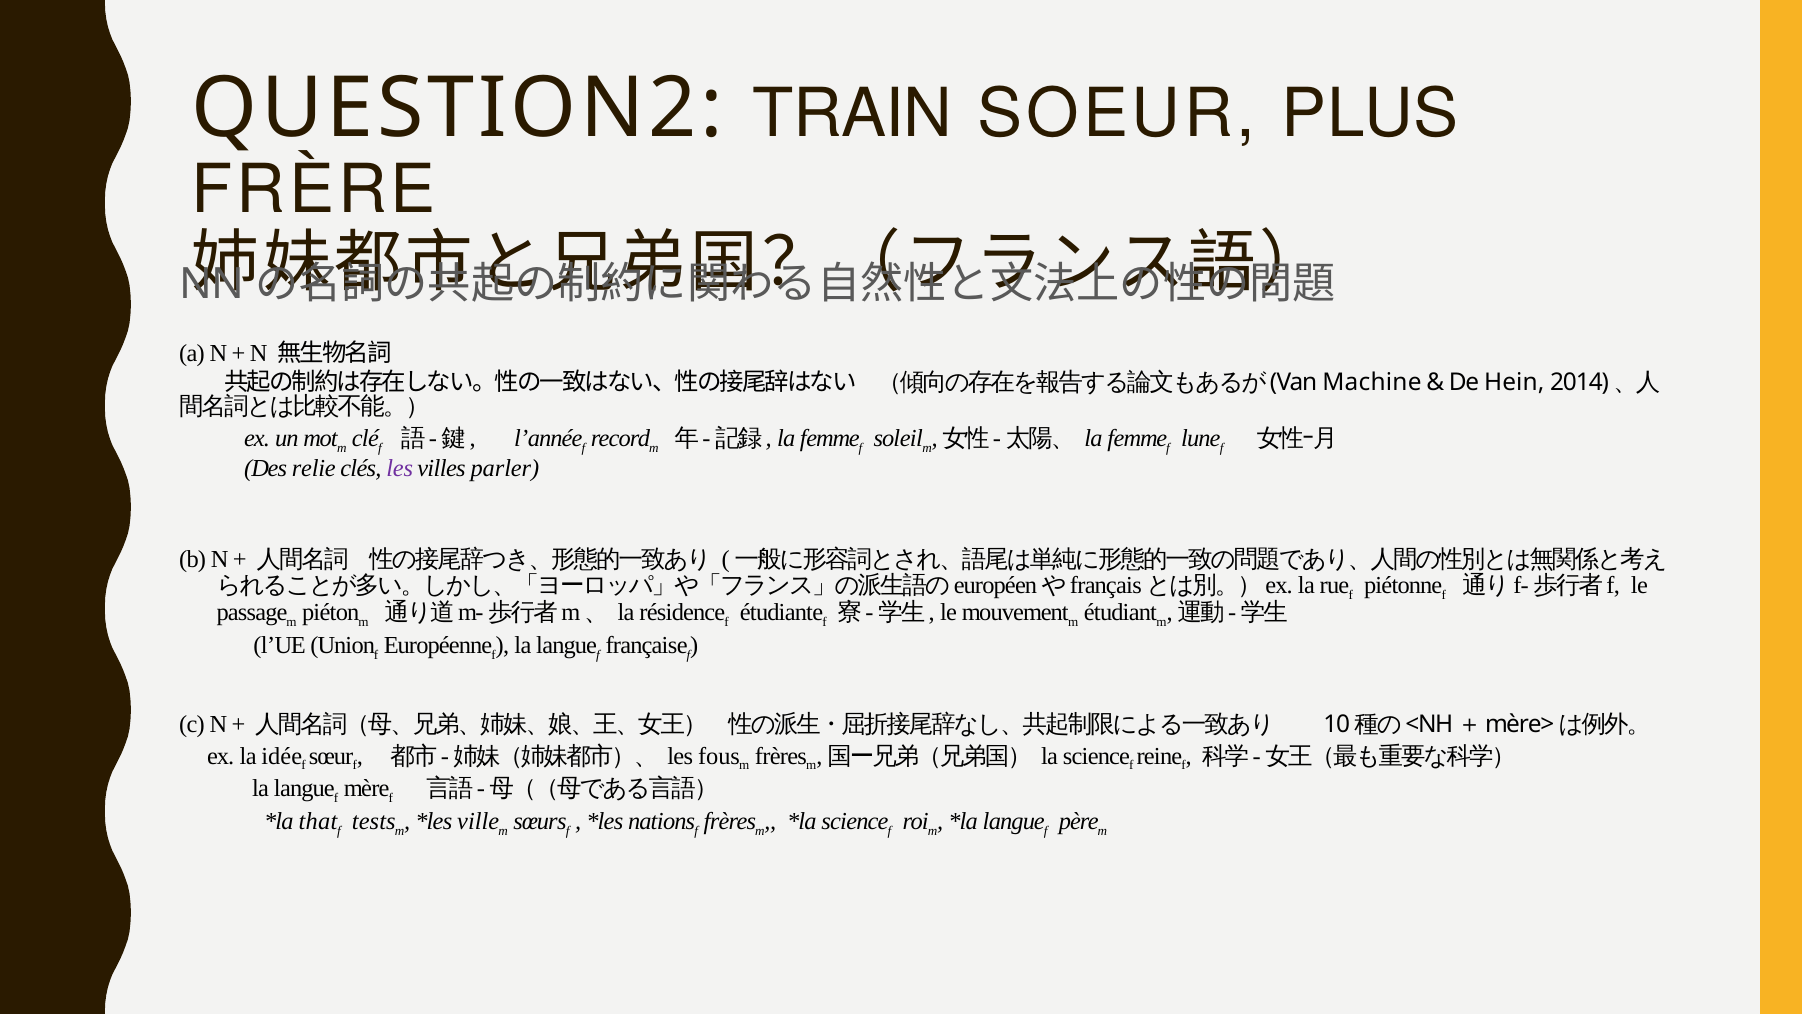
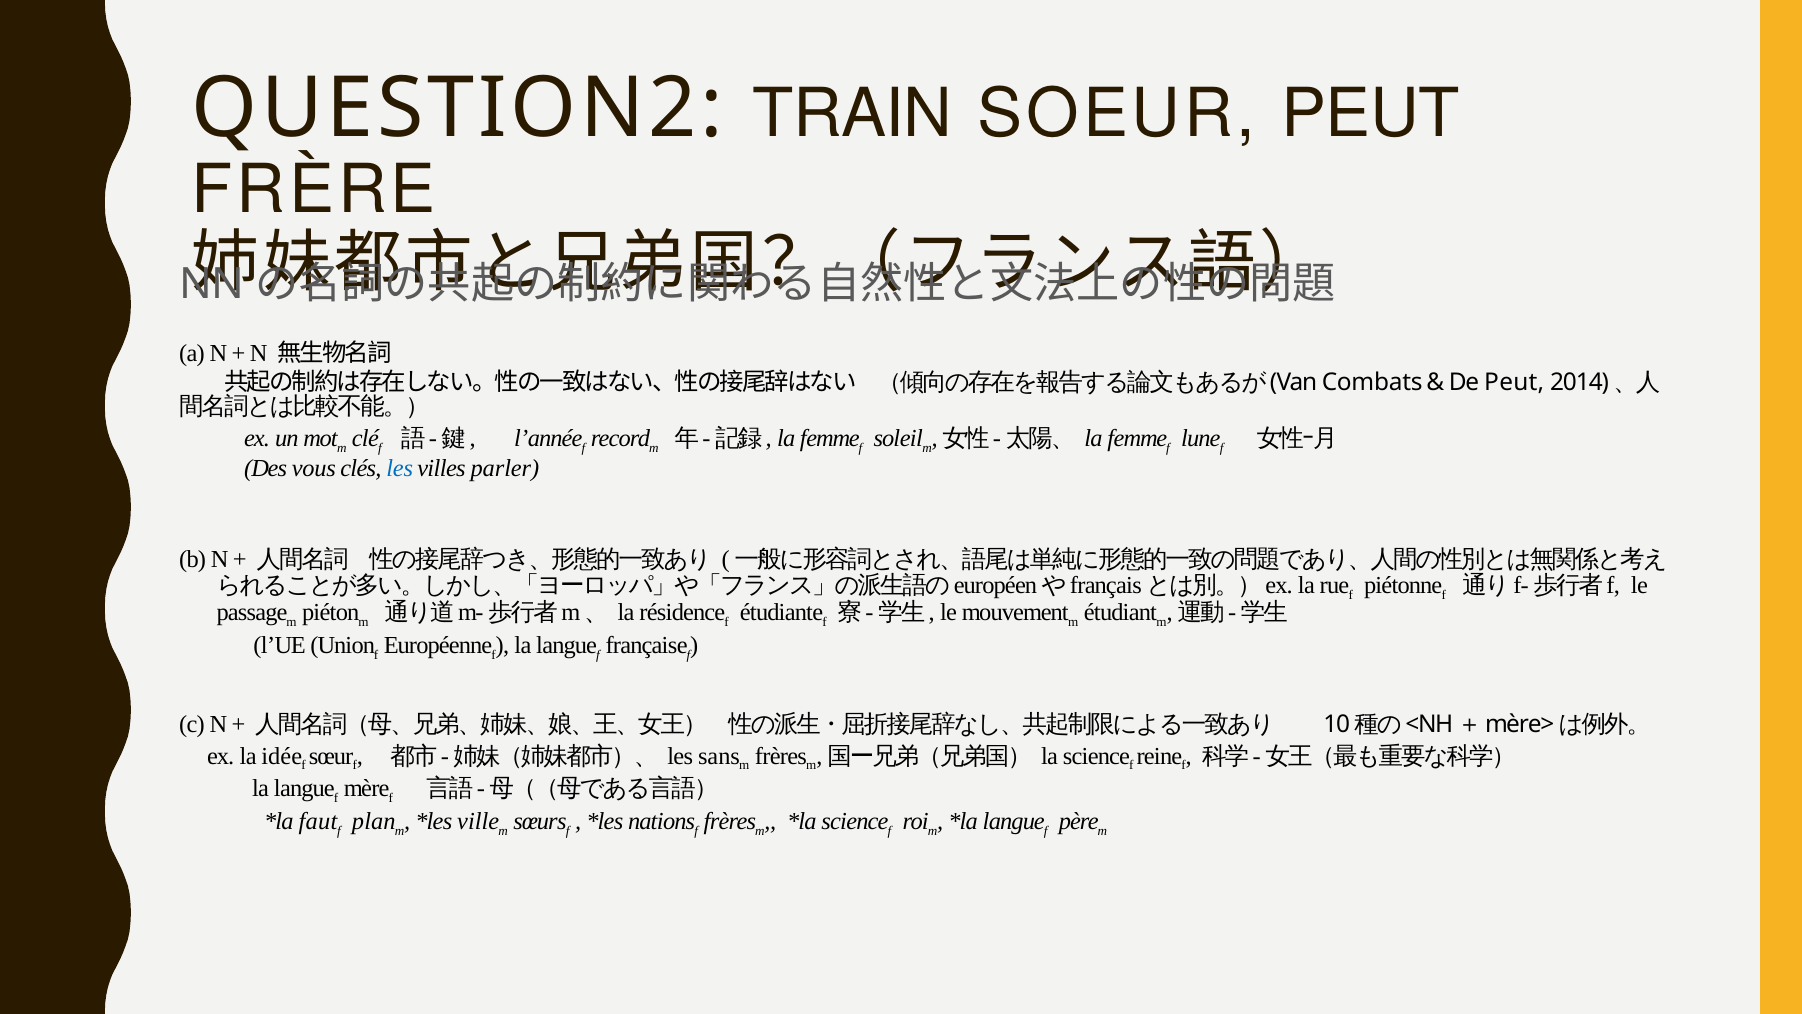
SOEUR PLUS: PLUS -> PEUT
Machine: Machine -> Combats
De Hein: Hein -> Peut
relie: relie -> vous
les at (400, 468) colour: purple -> blue
fous: fous -> sans
that: that -> faut
tests: tests -> plan
